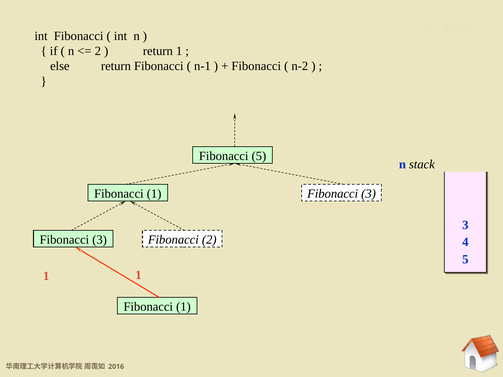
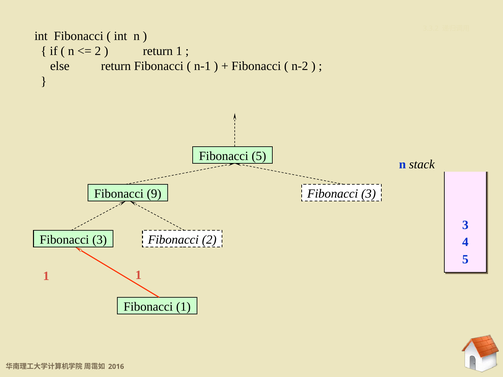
1 at (154, 194): 1 -> 9
